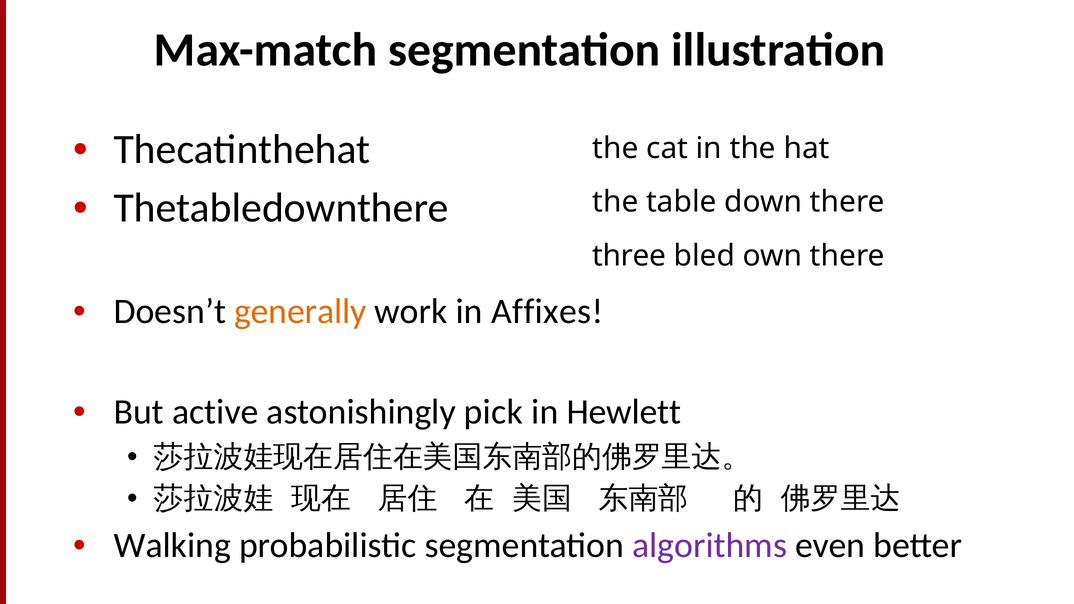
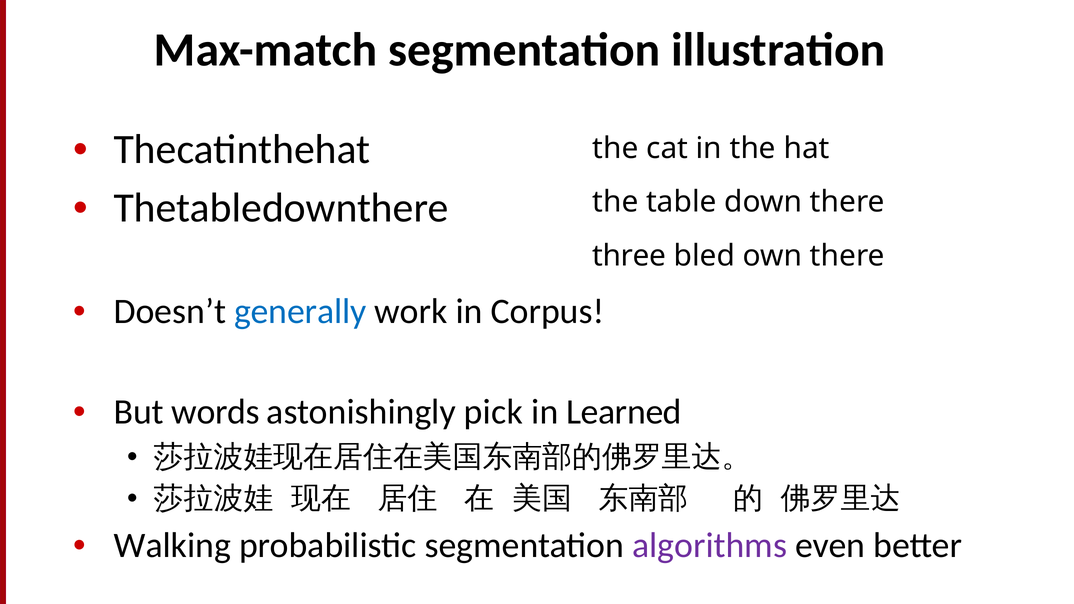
generally colour: orange -> blue
Affixes: Affixes -> Corpus
active: active -> words
Hewlett: Hewlett -> Learned
